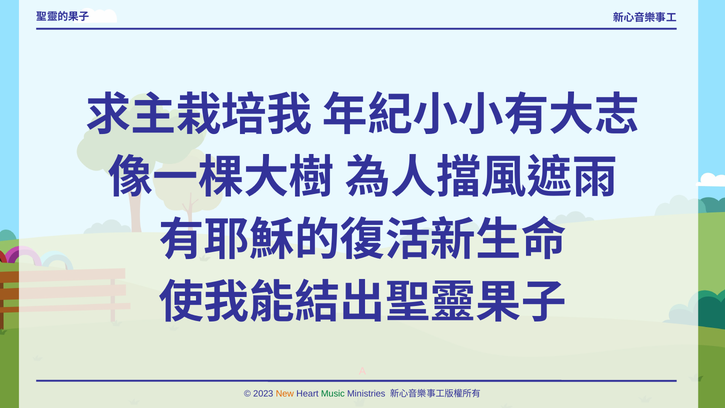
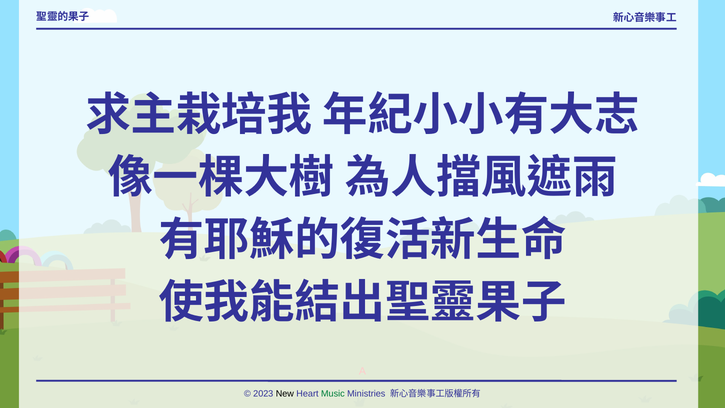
New colour: orange -> black
